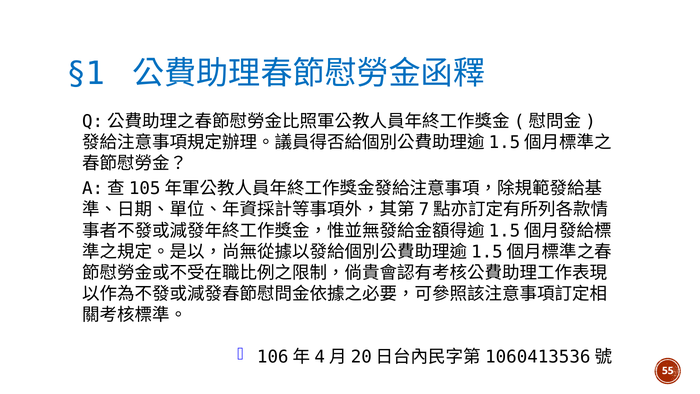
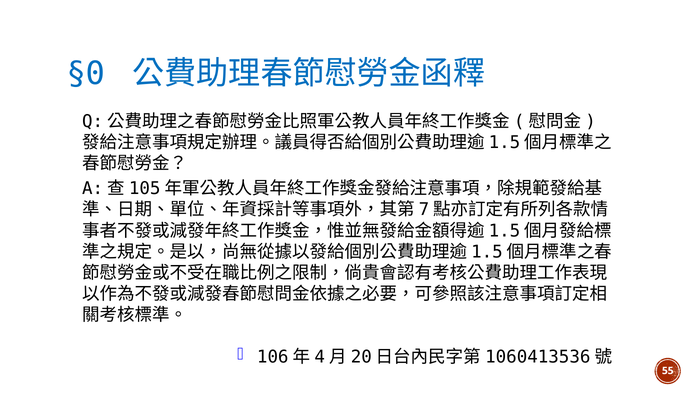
§1: §1 -> §0
